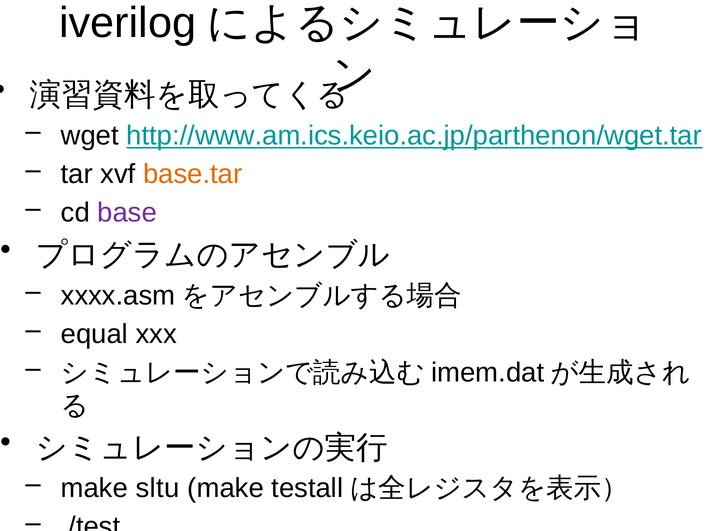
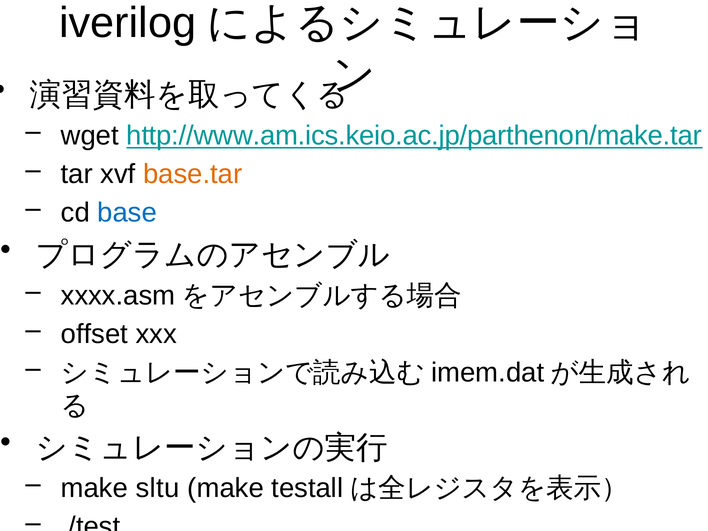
http://www.am.ics.keio.ac.jp/parthenon/wget.tar: http://www.am.ics.keio.ac.jp/parthenon/wget.tar -> http://www.am.ics.keio.ac.jp/parthenon/make.tar
base colour: purple -> blue
equal: equal -> offset
